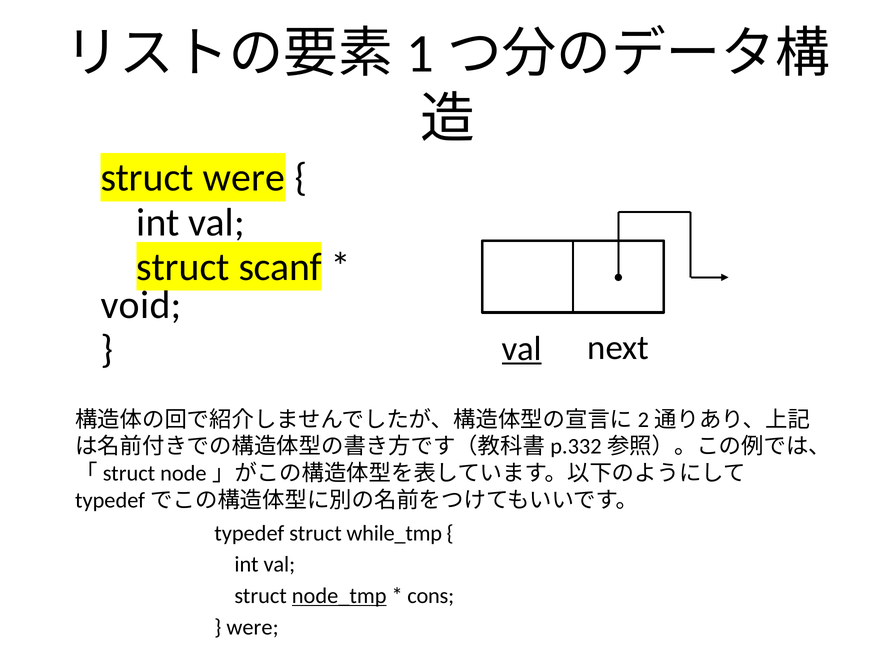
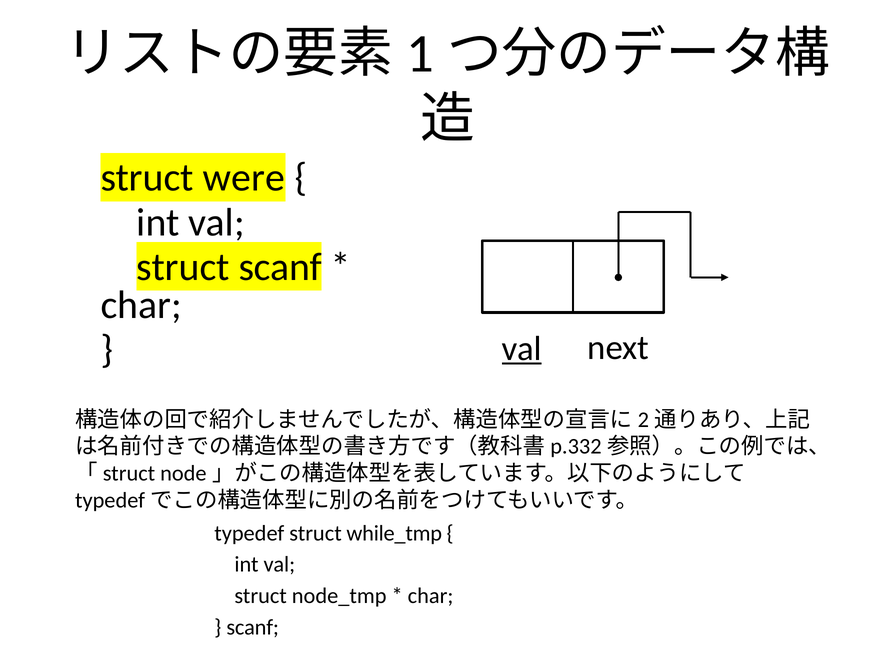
void at (141, 305): void -> char
node_tmp underline: present -> none
cons at (431, 596): cons -> char
were at (253, 627): were -> scanf
